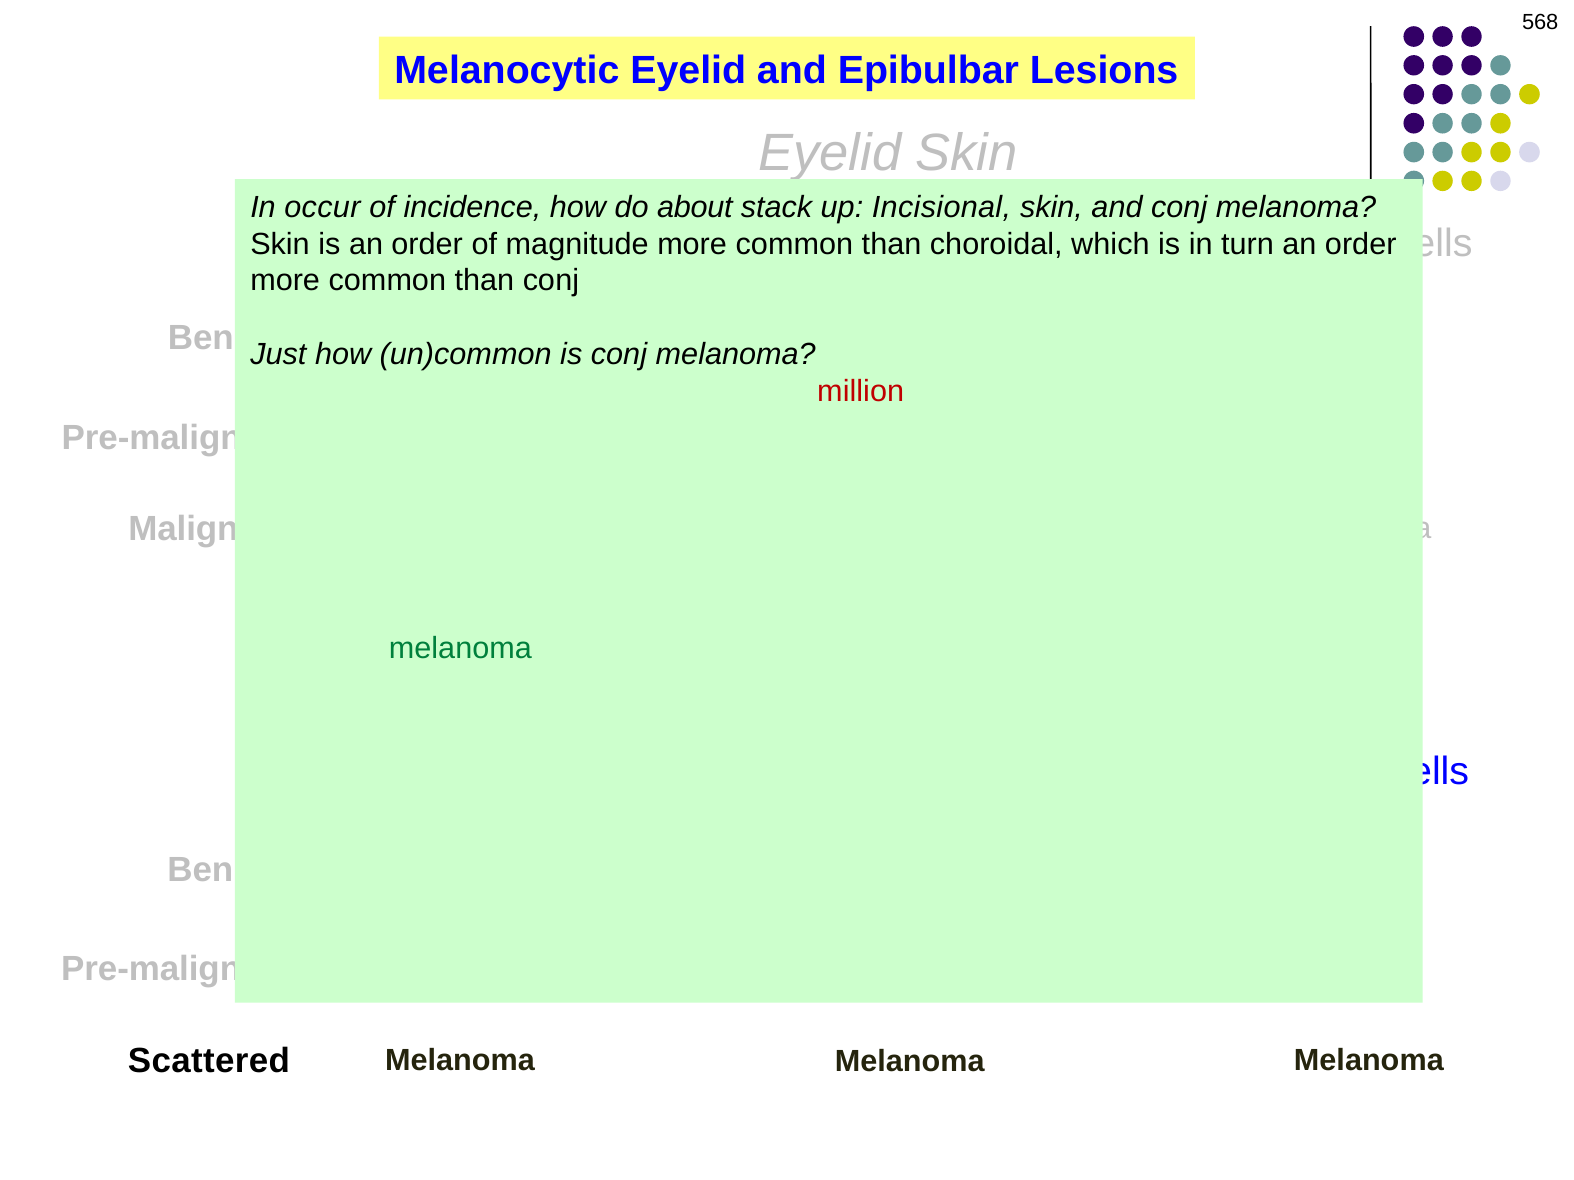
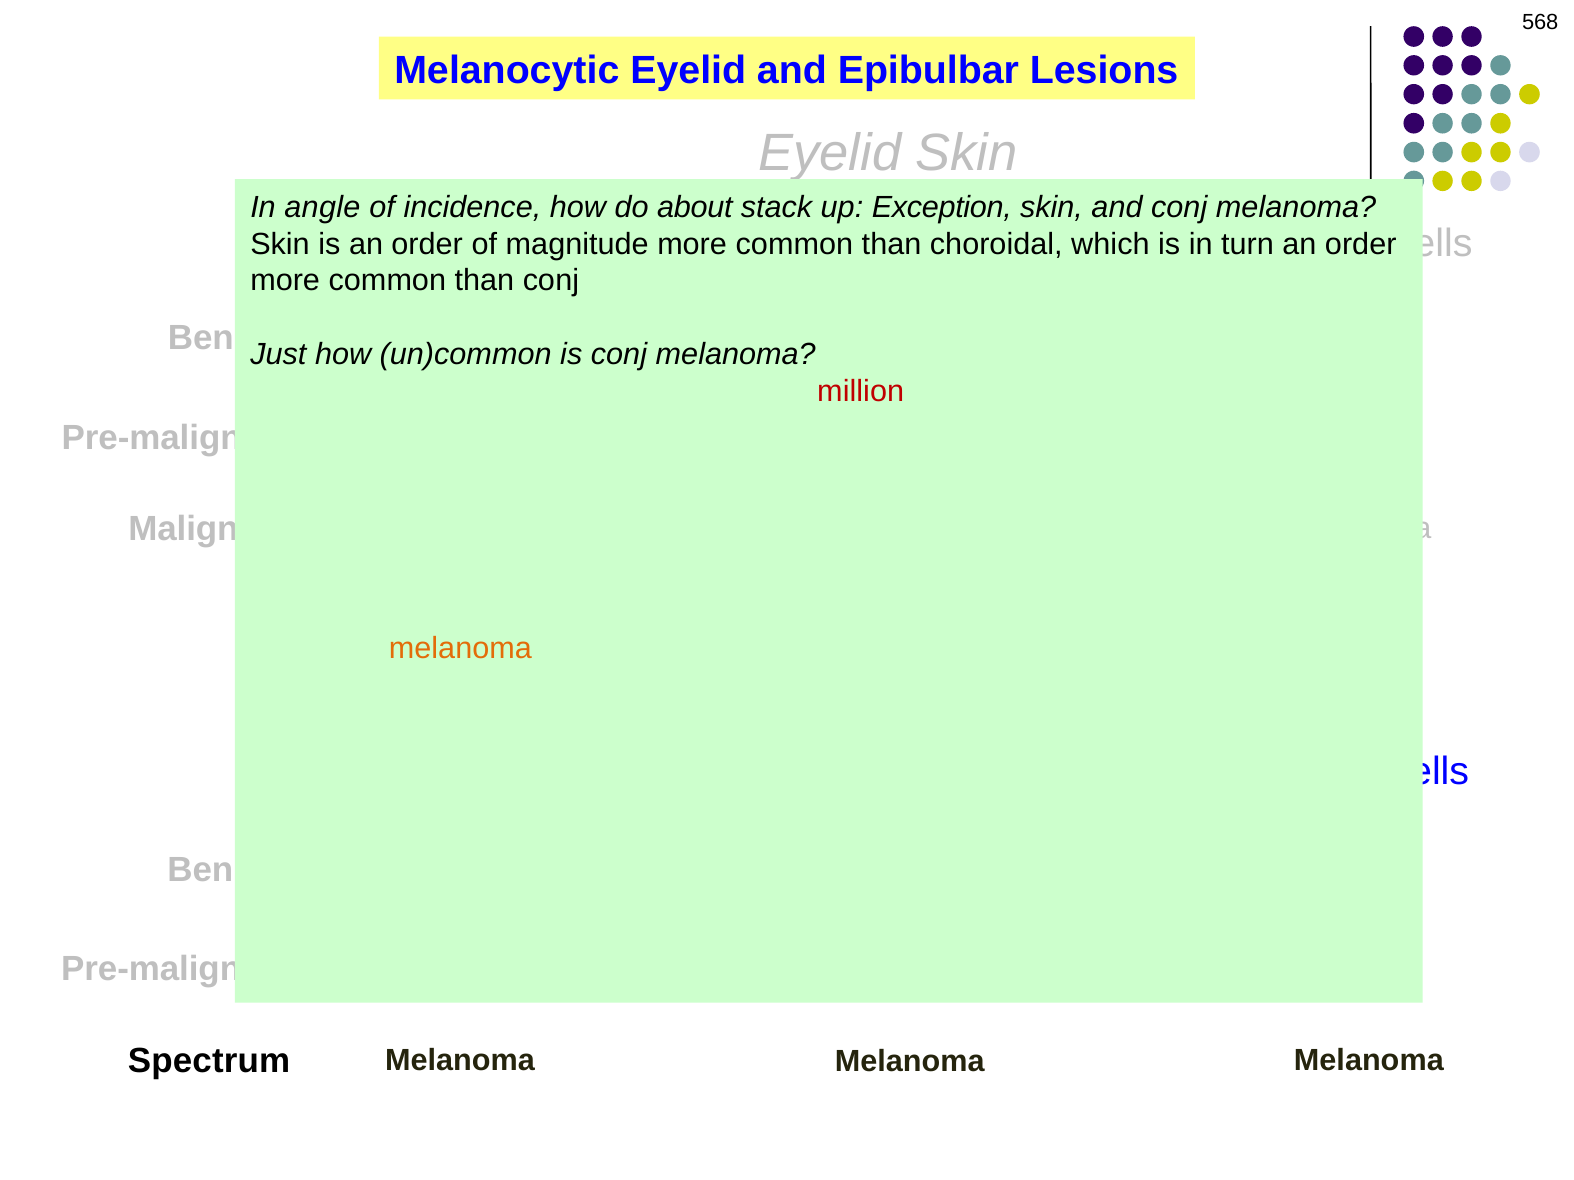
occur: occur -> angle
Incisional: Incisional -> Exception
melanoma at (460, 648) colour: green -> orange
Scattered: Scattered -> Spectrum
